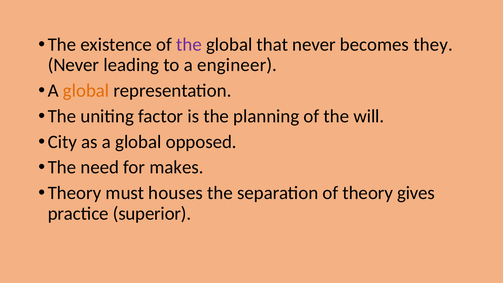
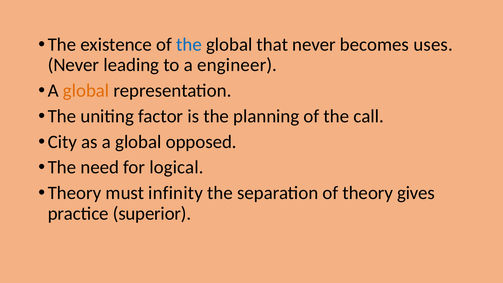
the at (189, 45) colour: purple -> blue
they: they -> uses
will: will -> call
makes: makes -> logical
houses: houses -> infinity
